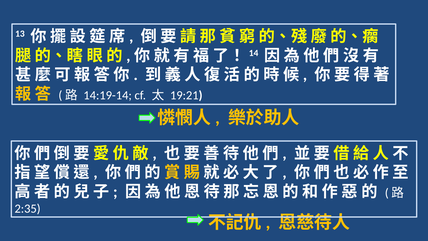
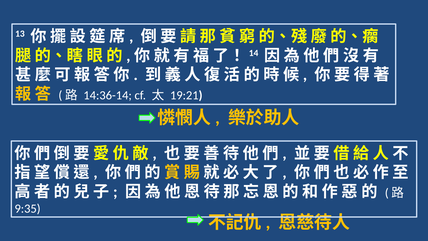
14:19-14: 14:19-14 -> 14:36-14
2:35: 2:35 -> 9:35
